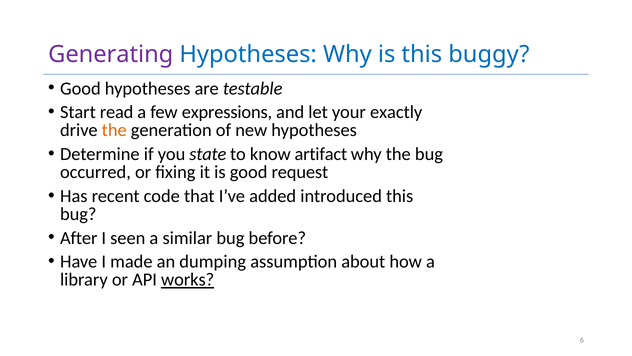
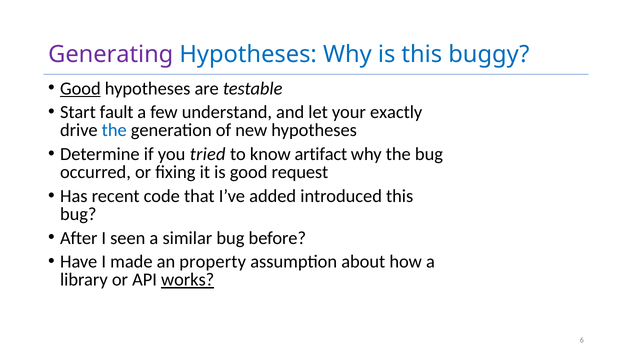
Good at (80, 88) underline: none -> present
read: read -> fault
expressions: expressions -> understand
the at (114, 130) colour: orange -> blue
state: state -> tried
dumping: dumping -> property
